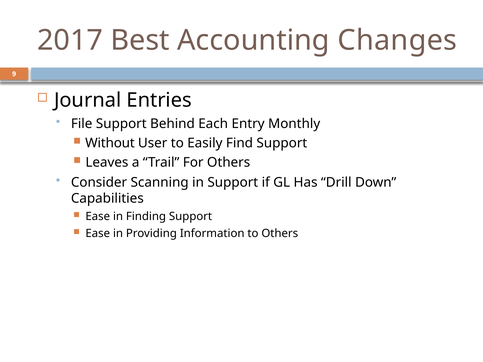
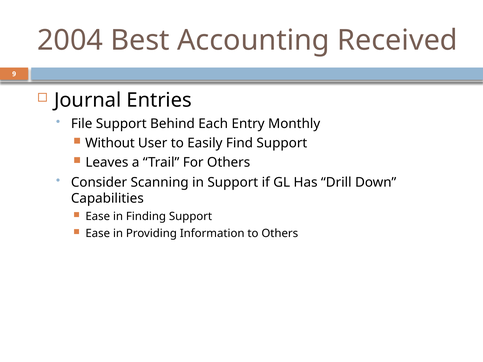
2017: 2017 -> 2004
Changes: Changes -> Received
